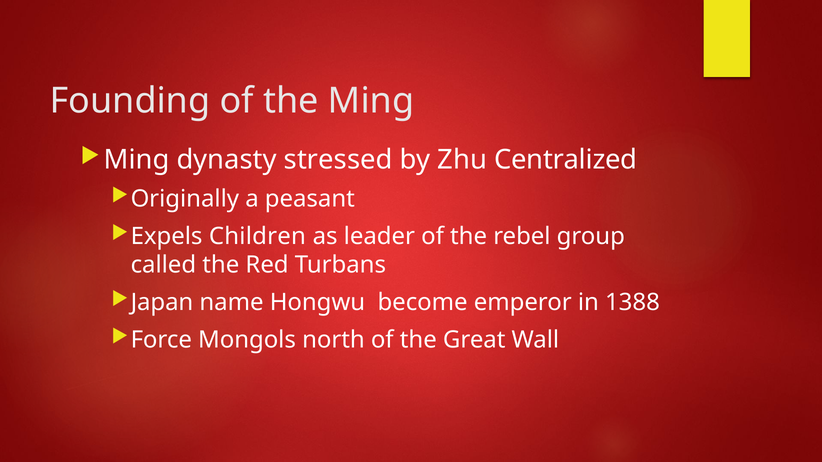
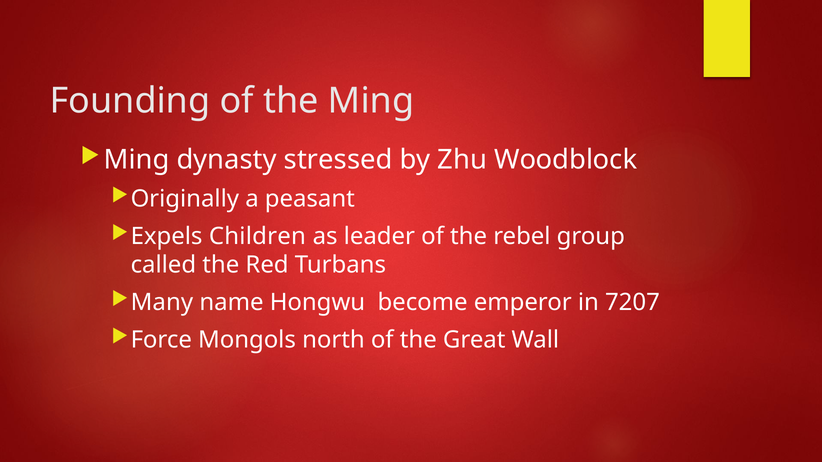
Centralized: Centralized -> Woodblock
Japan: Japan -> Many
1388: 1388 -> 7207
